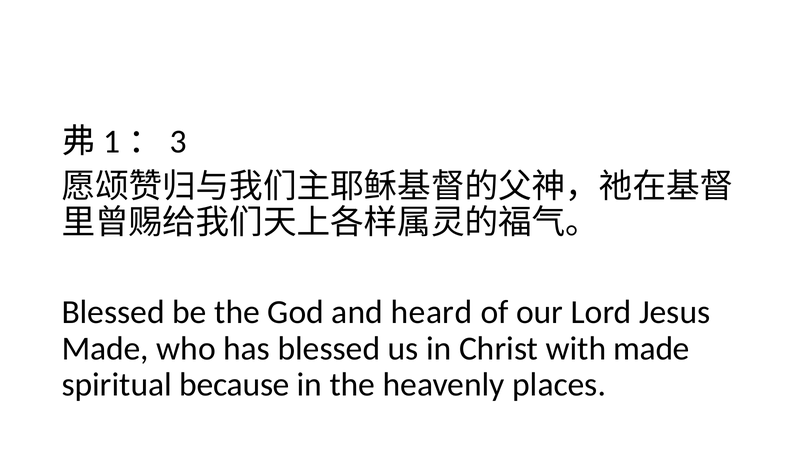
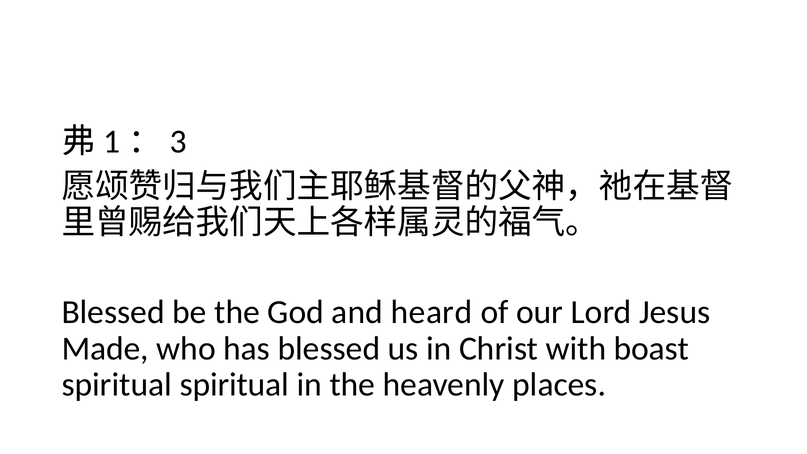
with made: made -> boast
spiritual because: because -> spiritual
